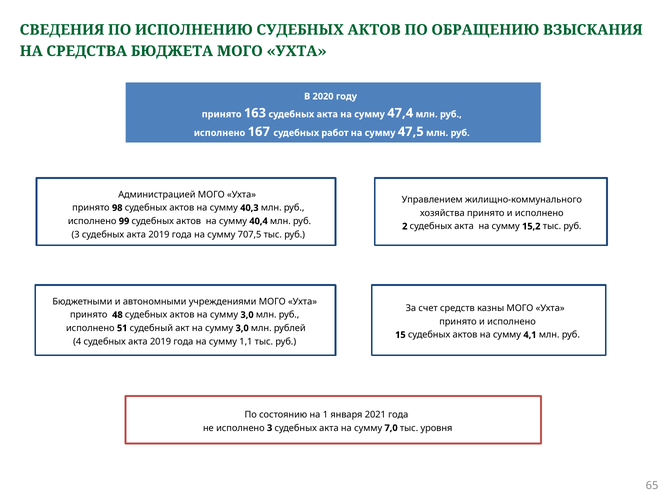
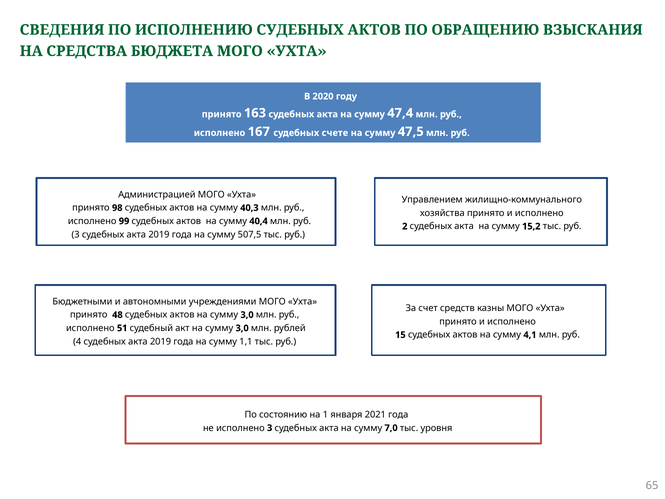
работ: работ -> счете
707,5: 707,5 -> 507,5
